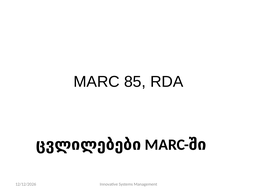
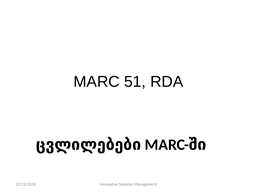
85: 85 -> 51
